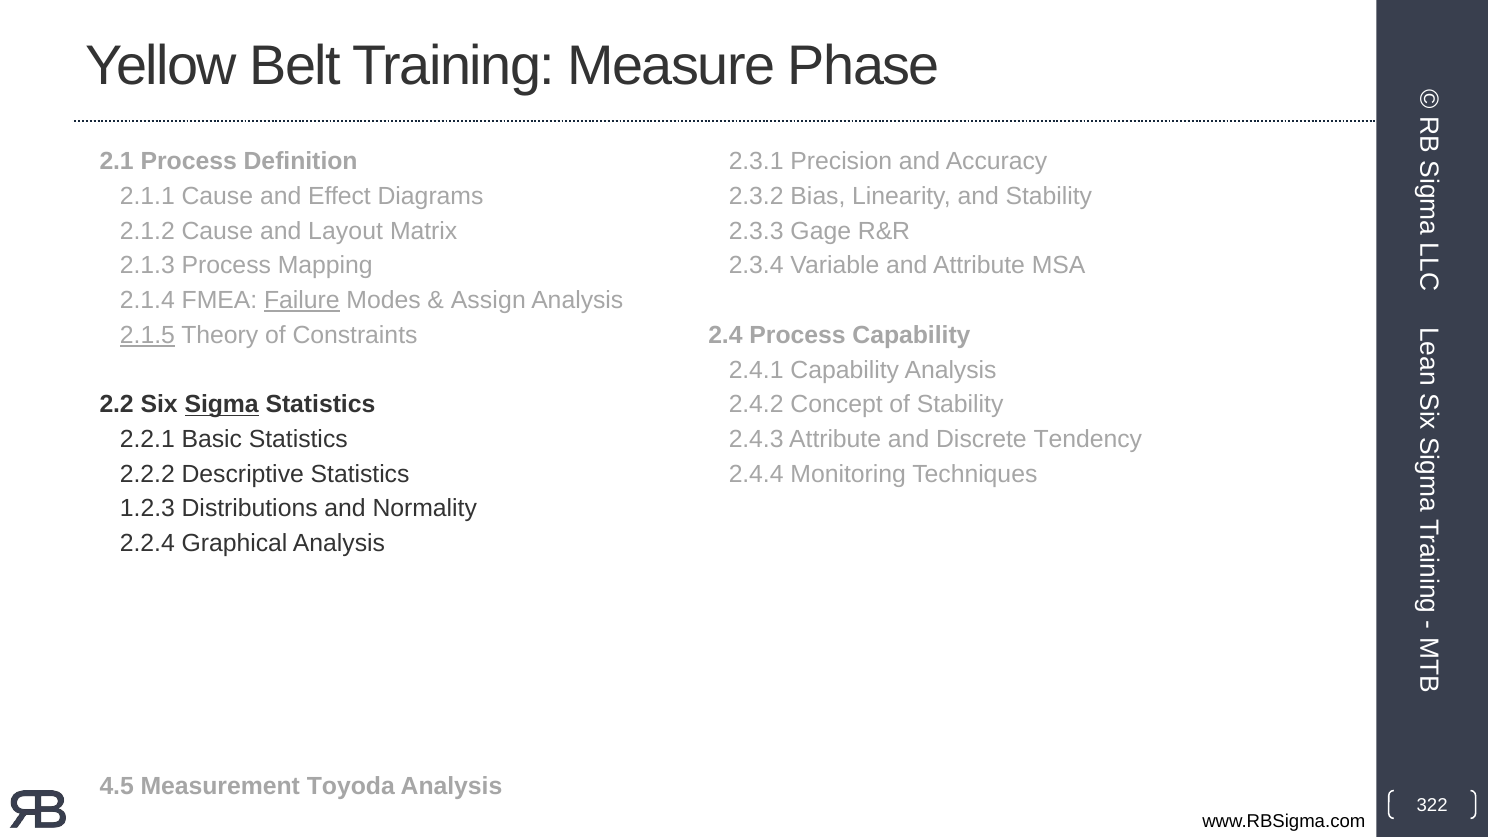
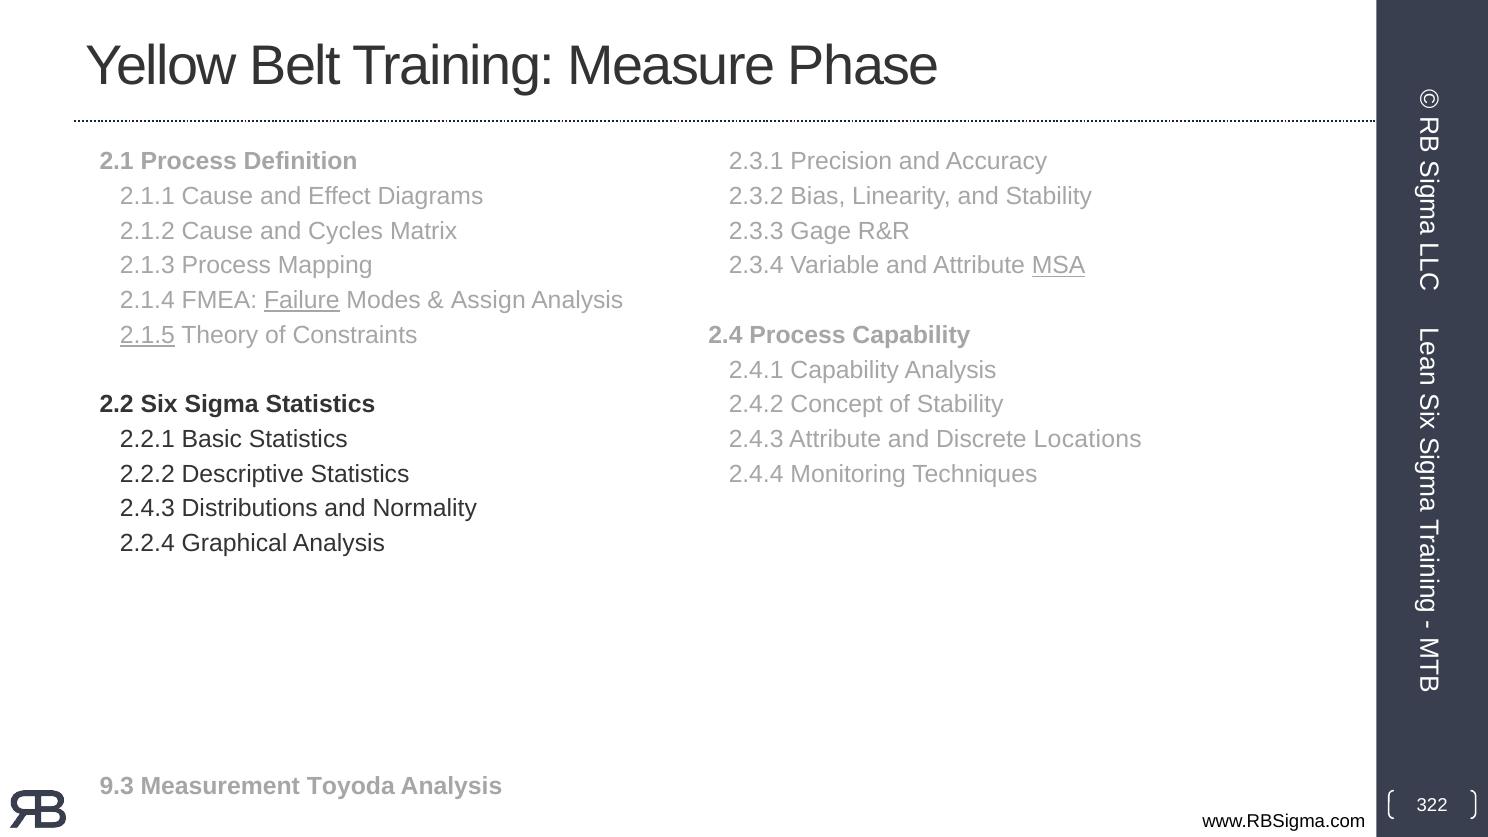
Layout: Layout -> Cycles
MSA underline: none -> present
Sigma underline: present -> none
Tendency: Tendency -> Locations
1.2.3 at (147, 509): 1.2.3 -> 2.4.3
4.5: 4.5 -> 9.3
